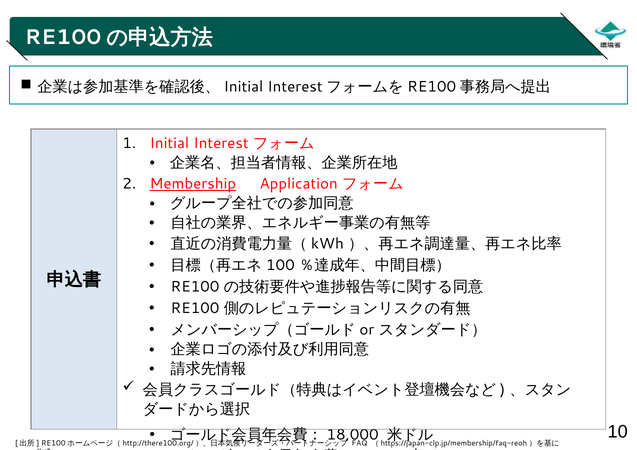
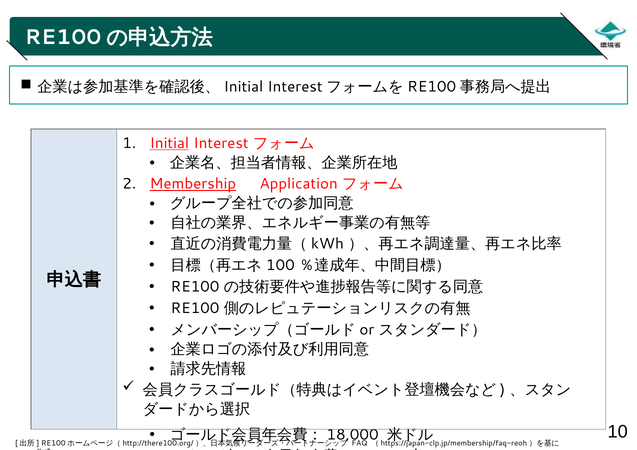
Initial underline: none -> present
